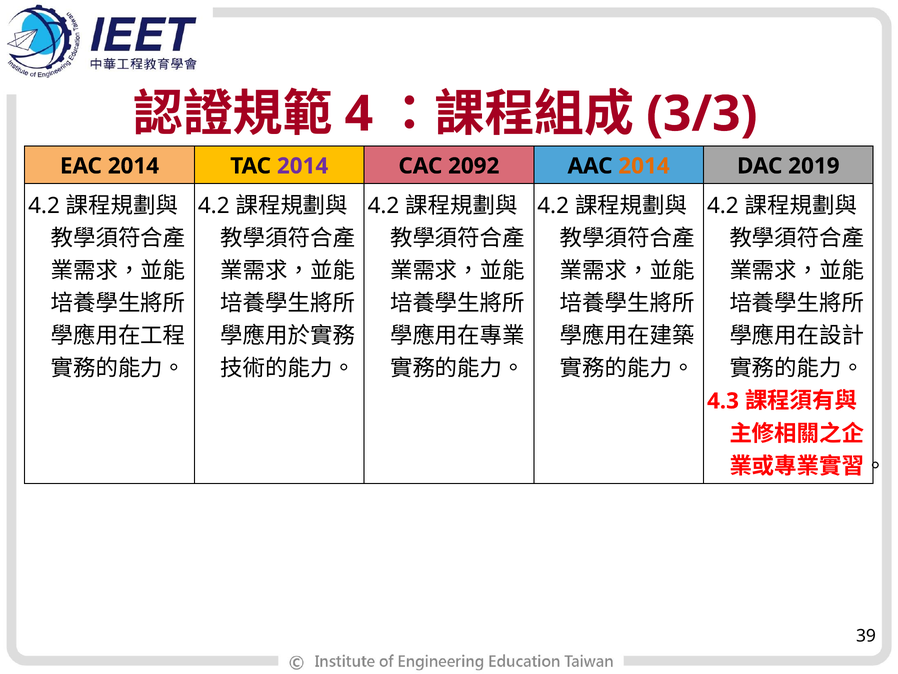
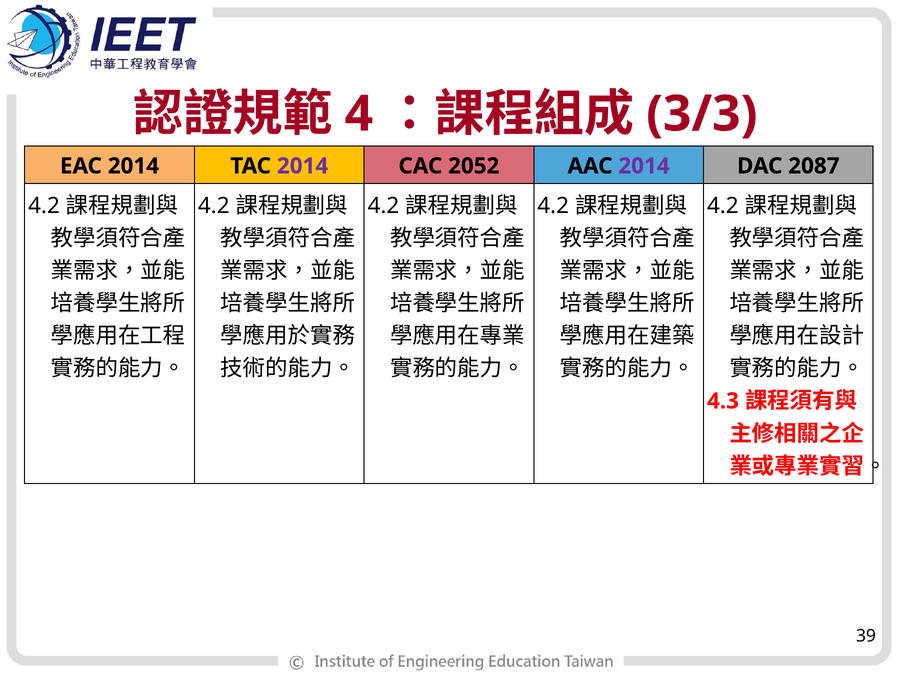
2092: 2092 -> 2052
2014 at (644, 166) colour: orange -> purple
2019: 2019 -> 2087
